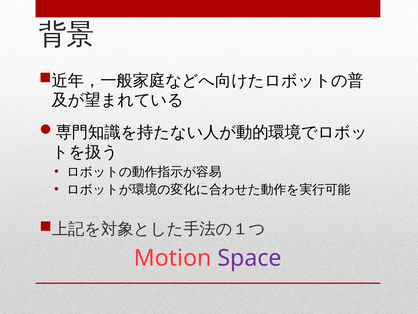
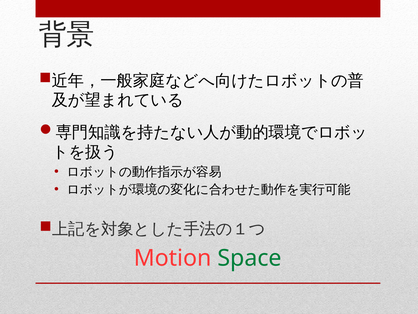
Space colour: purple -> green
